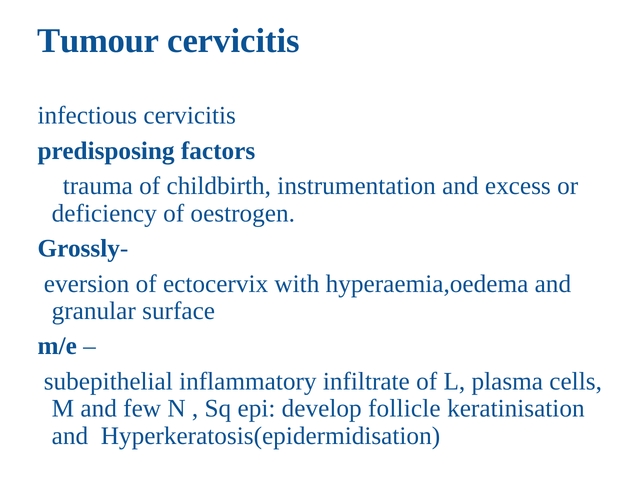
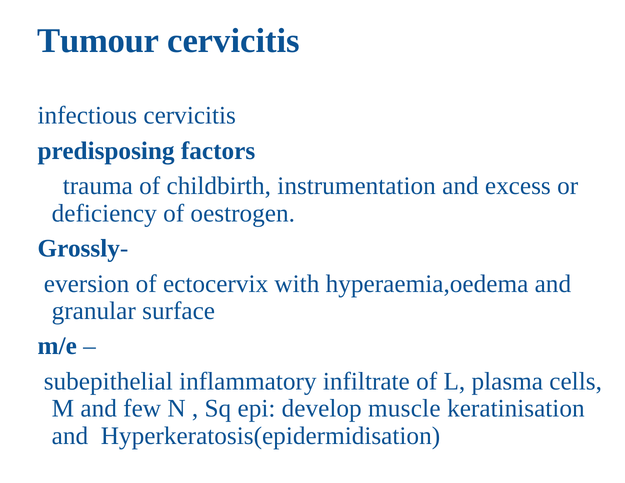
follicle: follicle -> muscle
